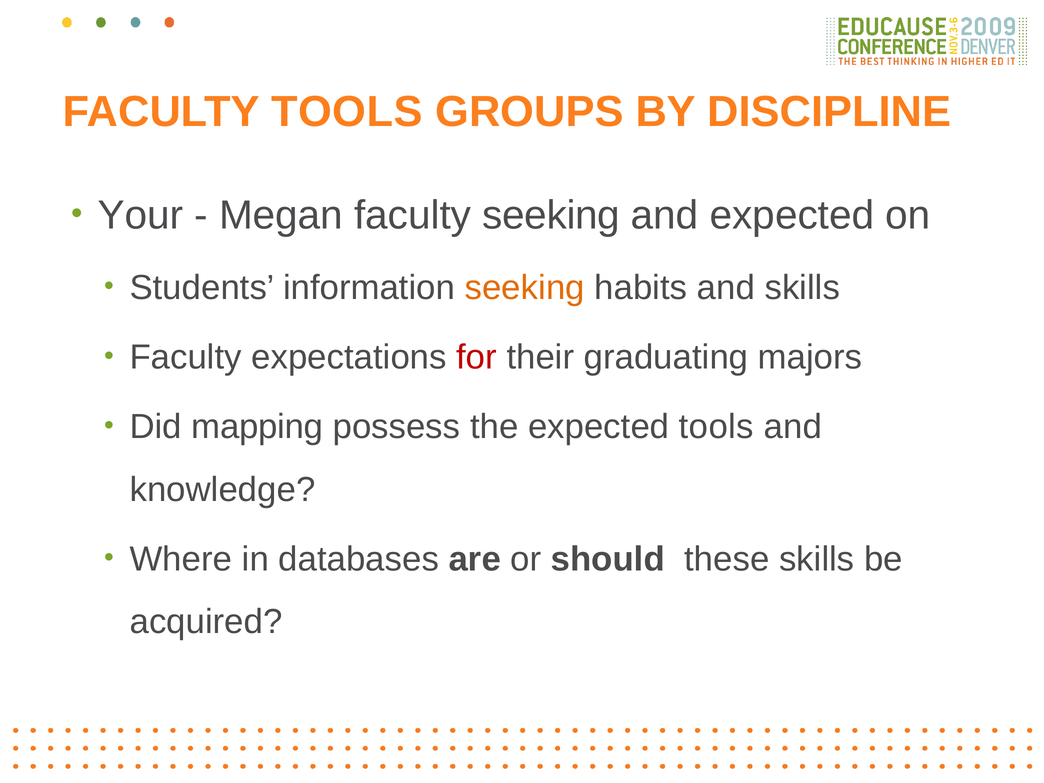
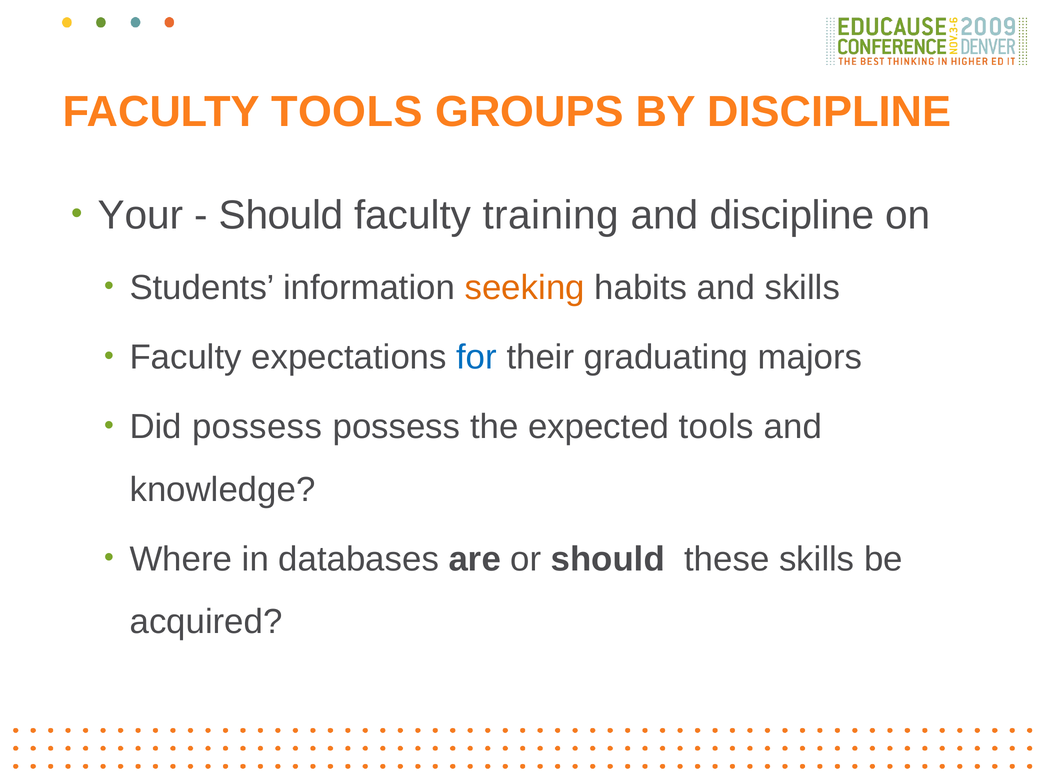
Megan at (281, 215): Megan -> Should
faculty seeking: seeking -> training
and expected: expected -> discipline
for colour: red -> blue
Did mapping: mapping -> possess
